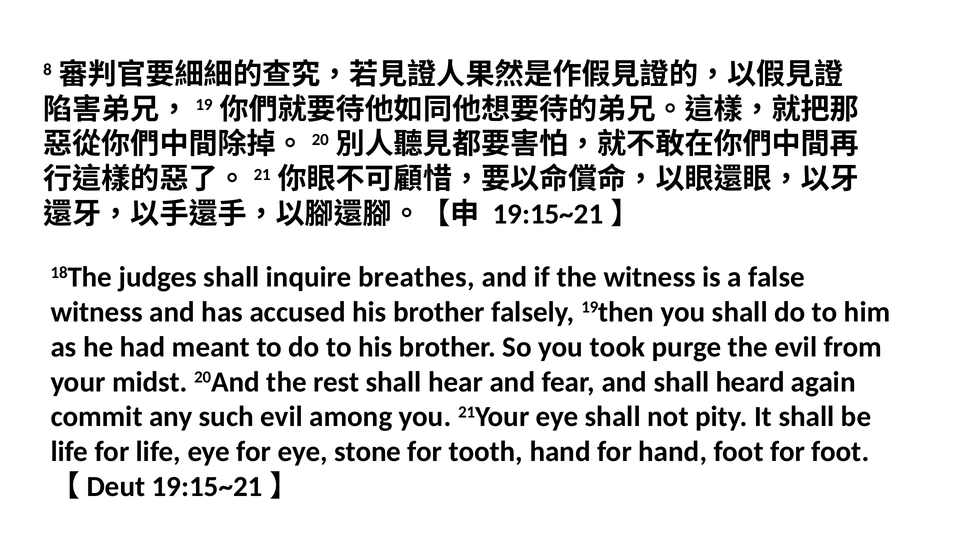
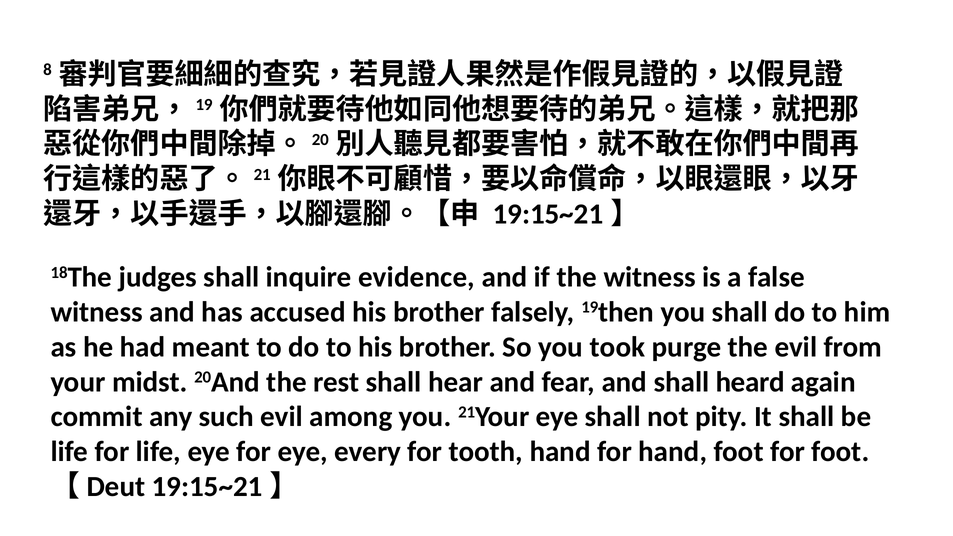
breathes: breathes -> evidence
stone: stone -> every
